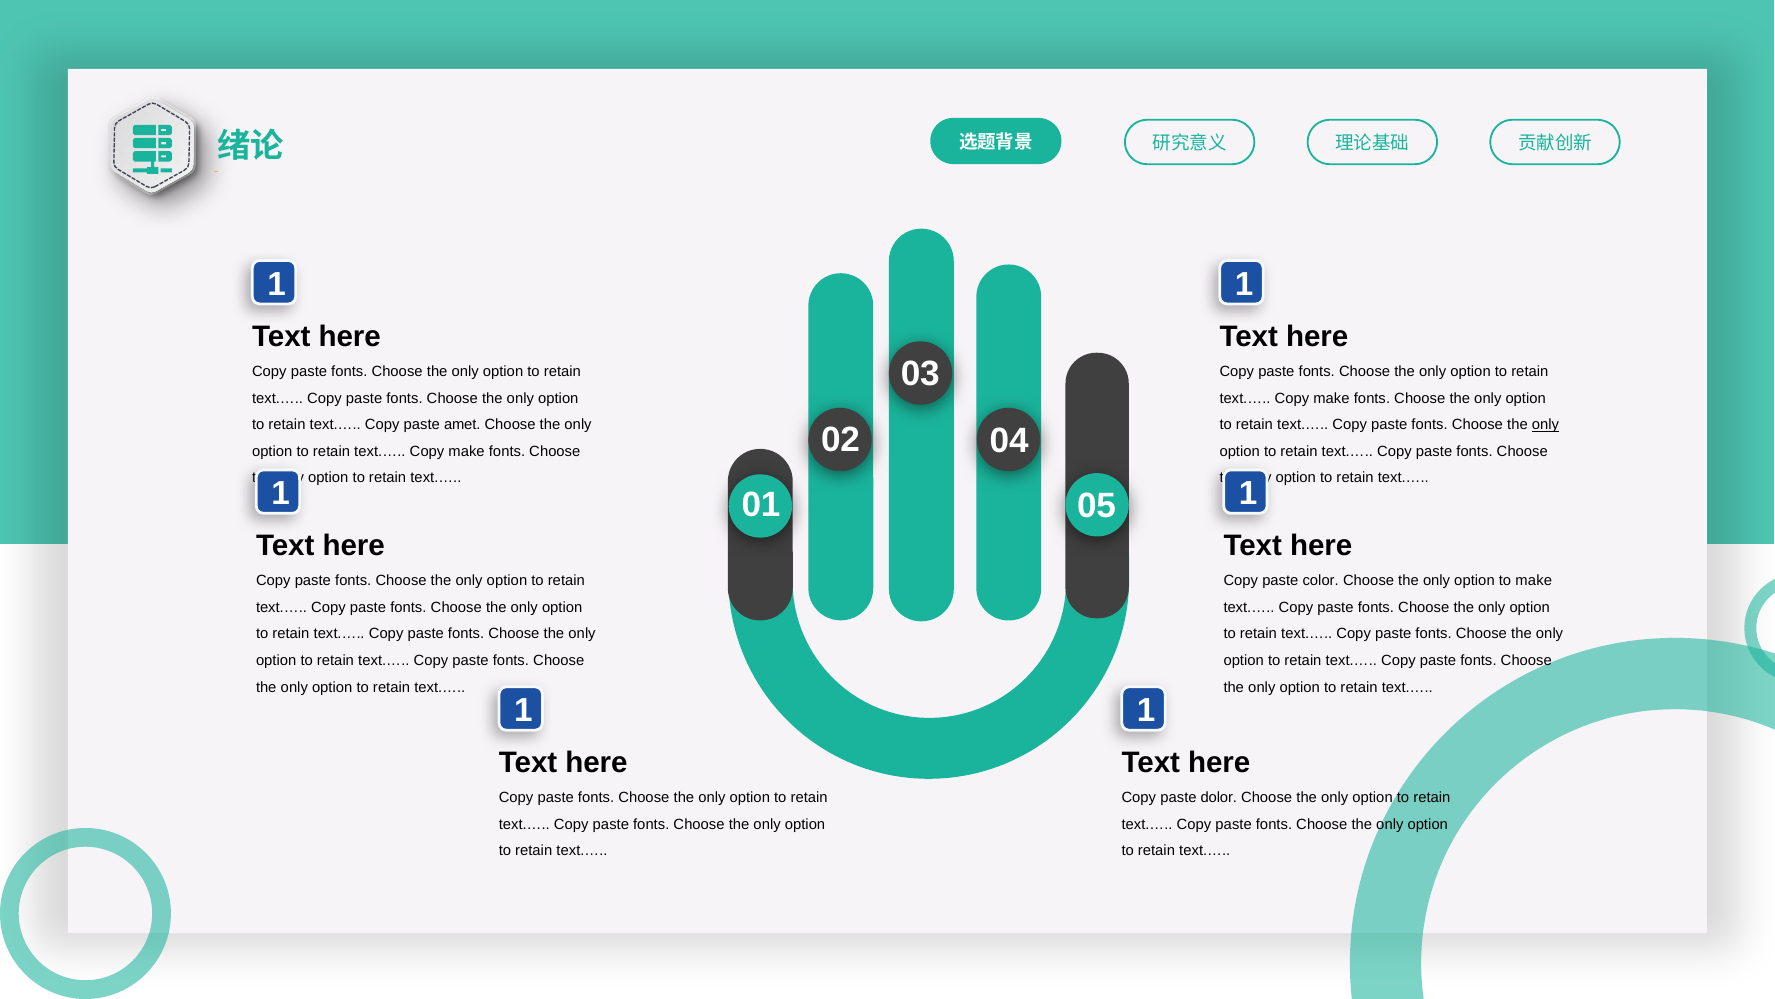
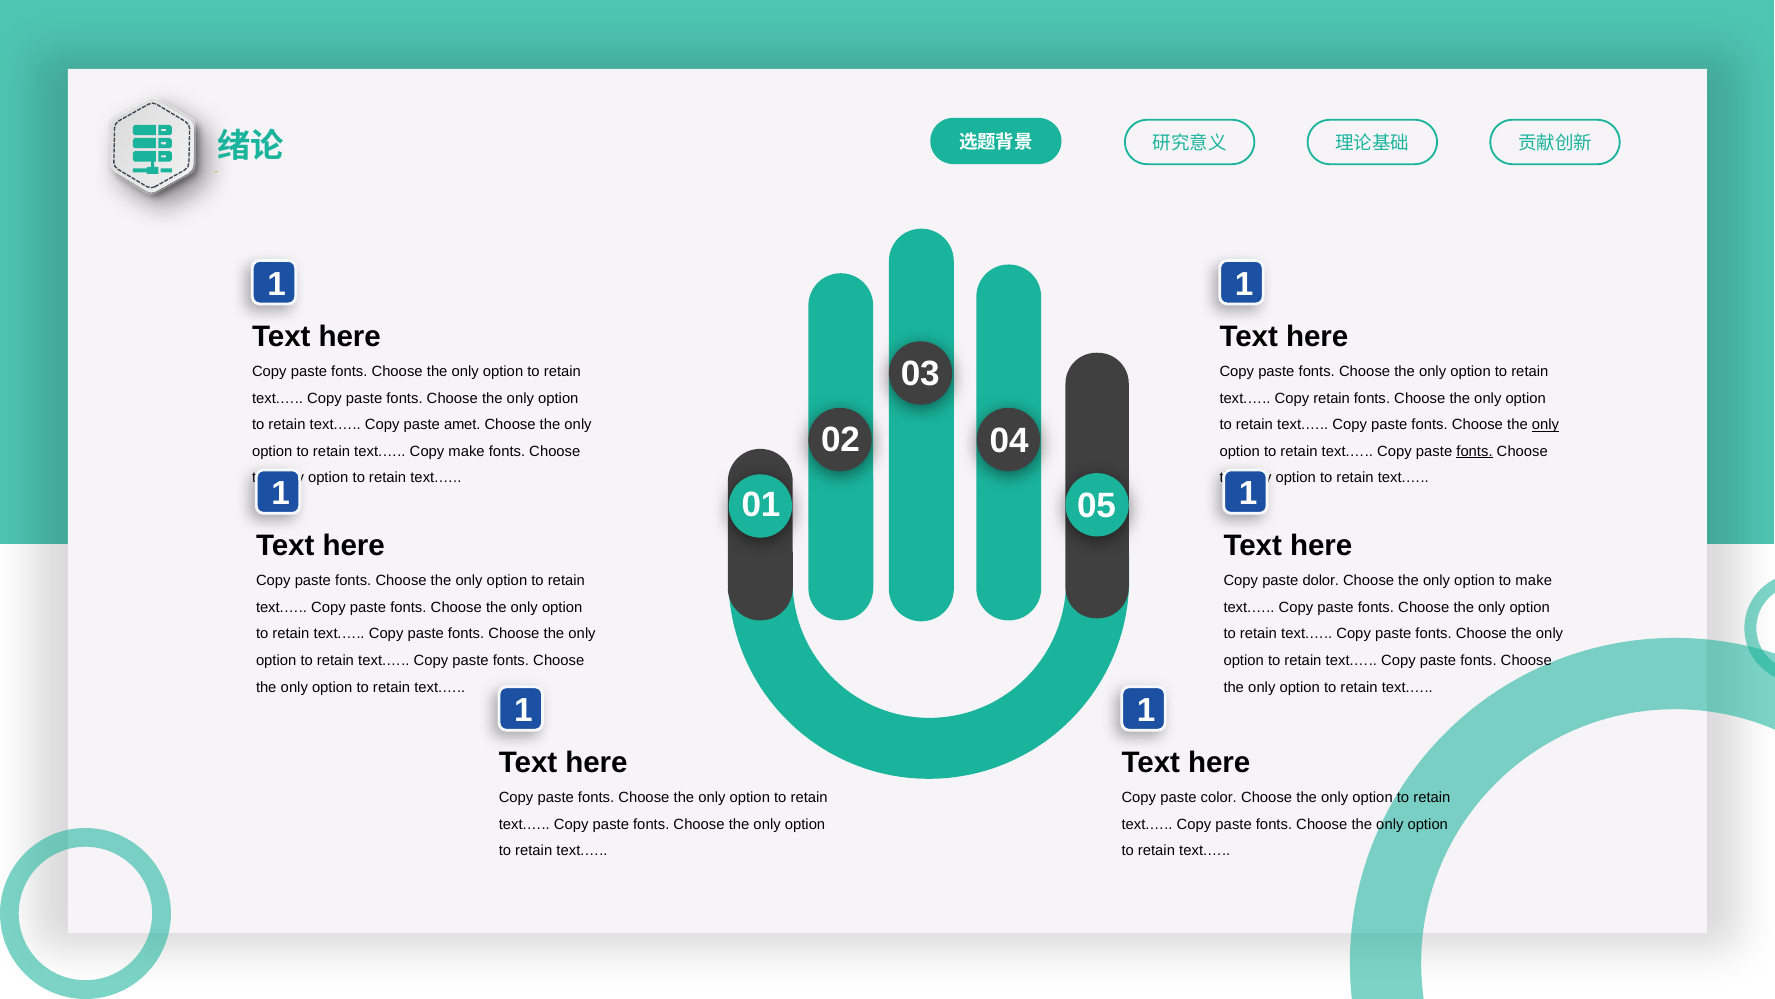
make at (1331, 398): make -> retain
fonts at (1474, 451) underline: none -> present
color: color -> dolor
dolor: dolor -> color
